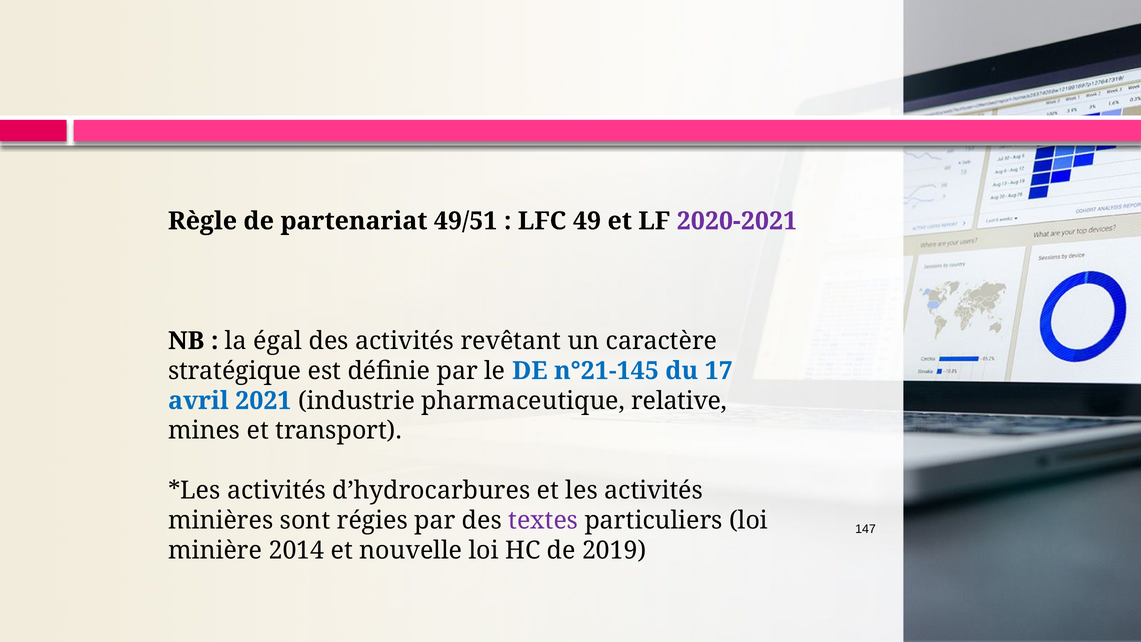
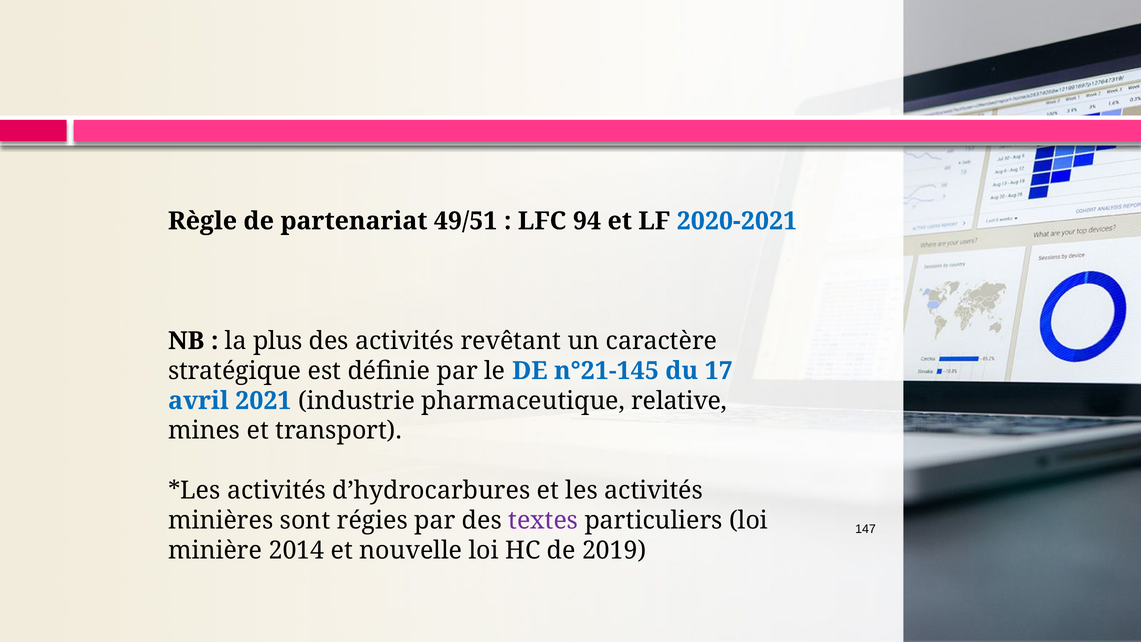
49: 49 -> 94
2020-2021 colour: purple -> blue
égal: égal -> plus
